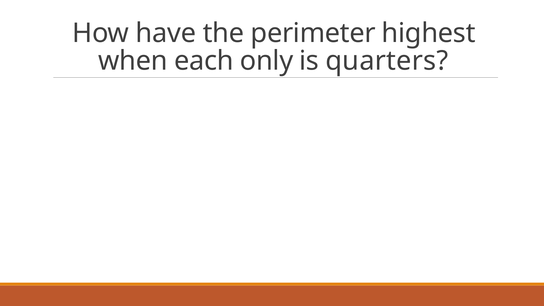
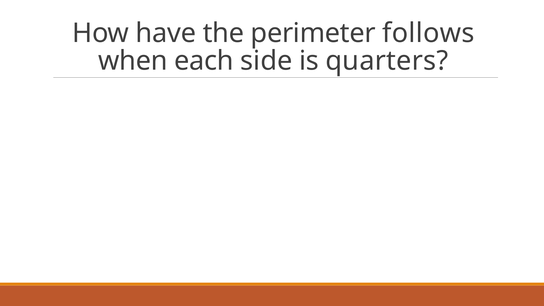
highest: highest -> follows
only: only -> side
